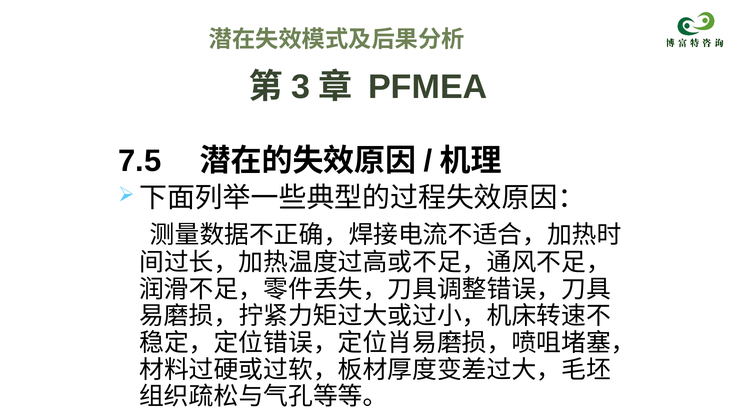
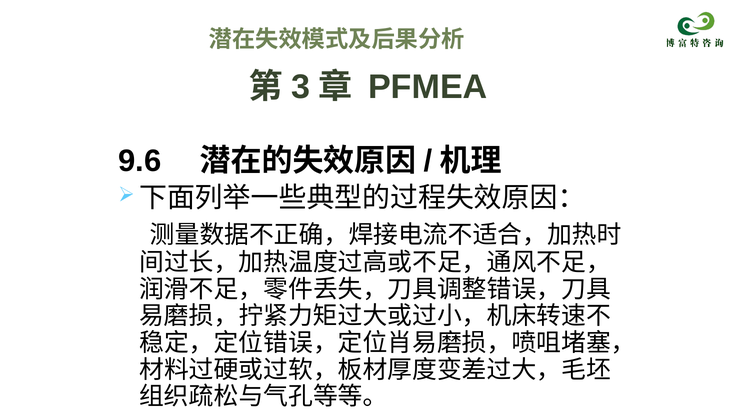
7.5: 7.5 -> 9.6
